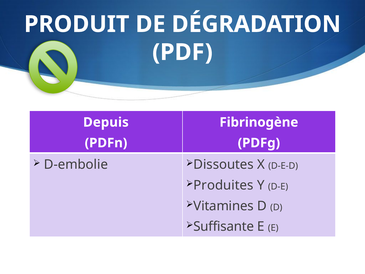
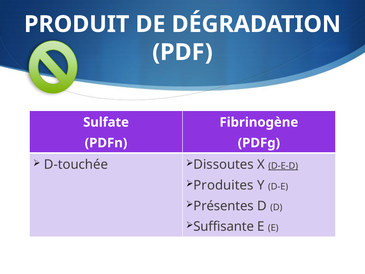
Depuis: Depuis -> Sulfate
D-embolie: D-embolie -> D-touchée
D-E-D underline: none -> present
Vitamines: Vitamines -> Présentes
